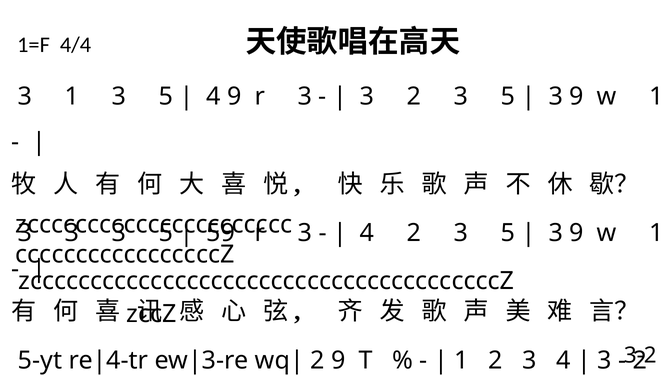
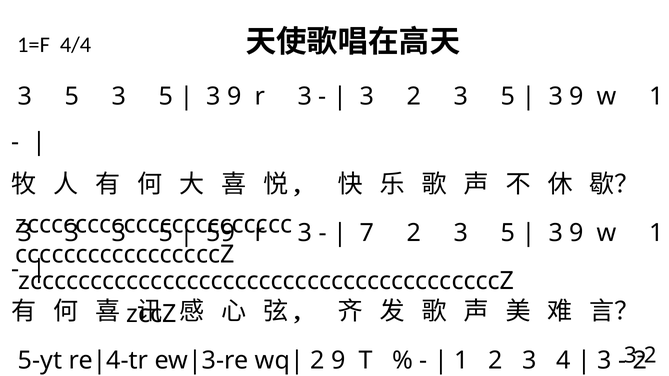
1 at (72, 97): 1 -> 5
4 at (214, 97): 4 -> 3
4 at (367, 233): 4 -> 7
